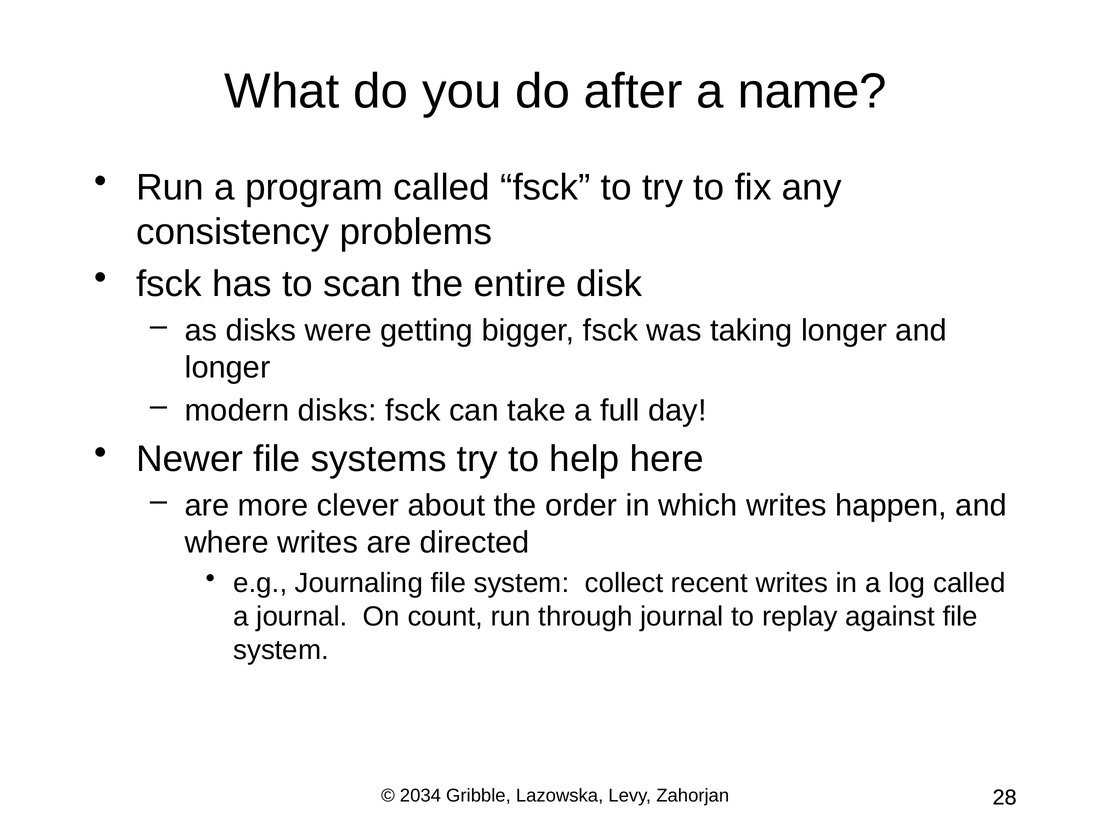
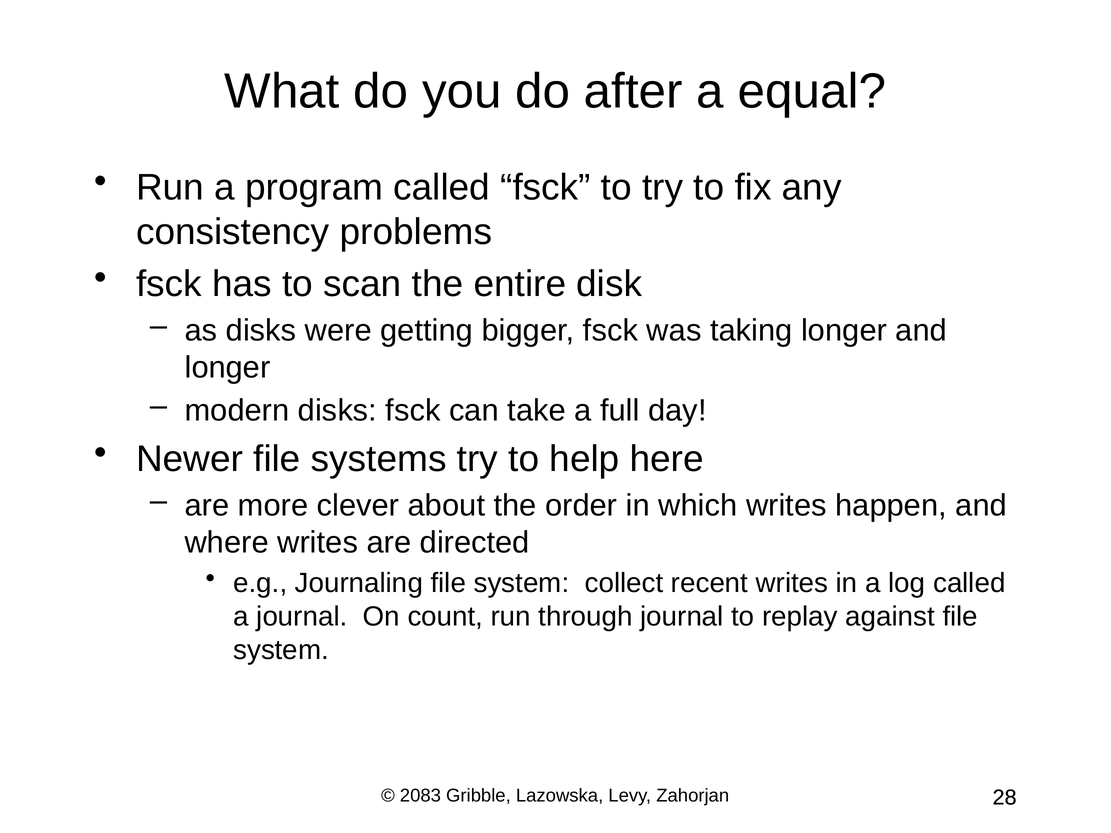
name: name -> equal
2034: 2034 -> 2083
